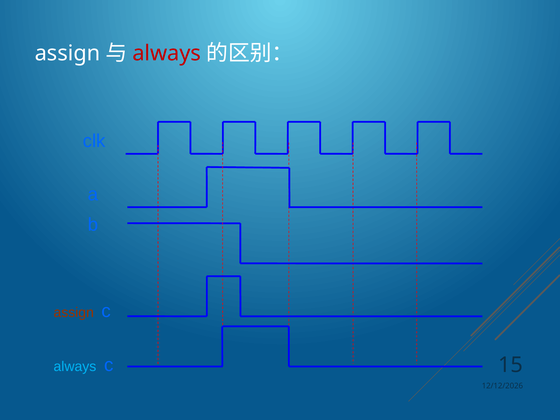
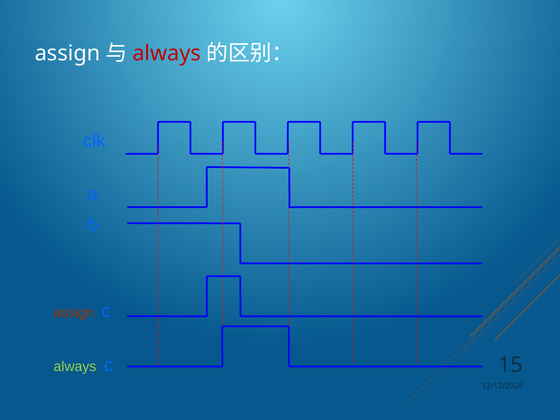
always at (75, 367) colour: light blue -> light green
